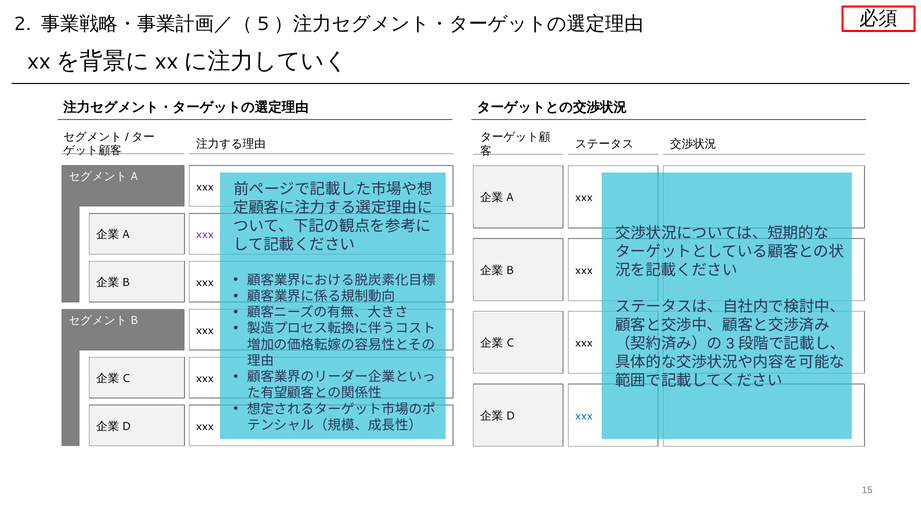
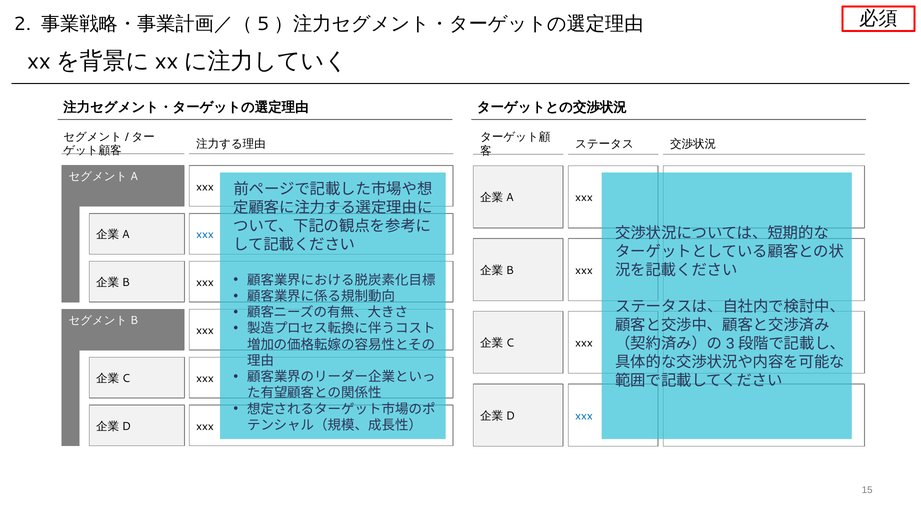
xxx at (205, 235) colour: purple -> blue
